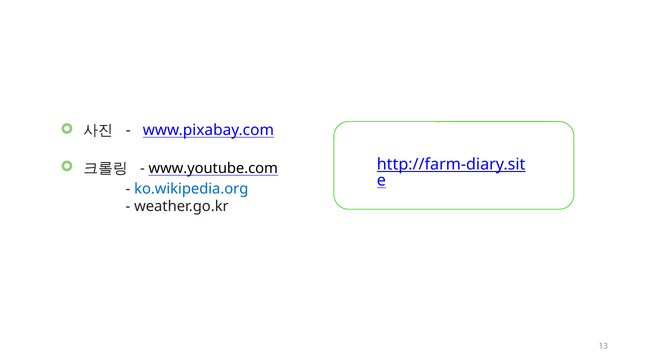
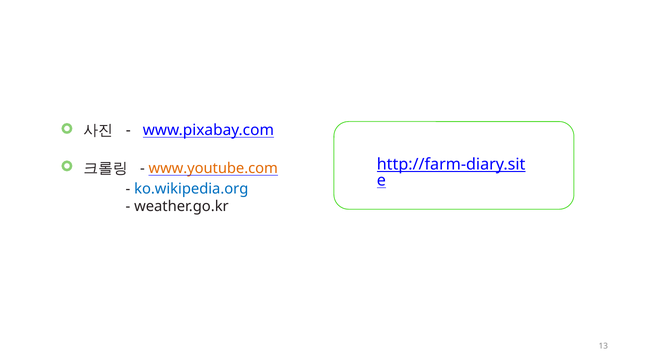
www.youtube.com colour: black -> orange
